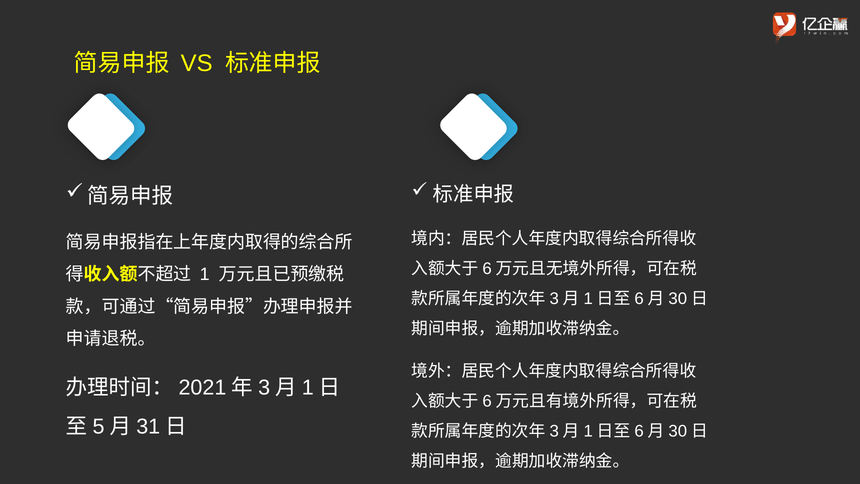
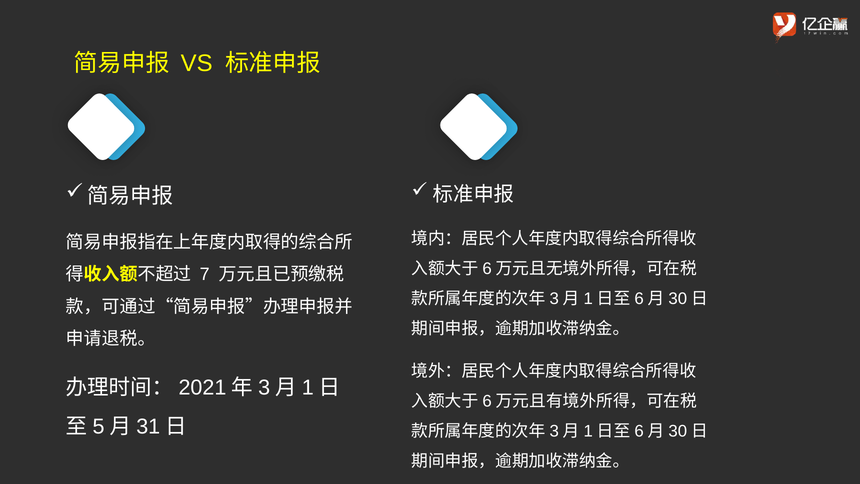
1: 1 -> 7
